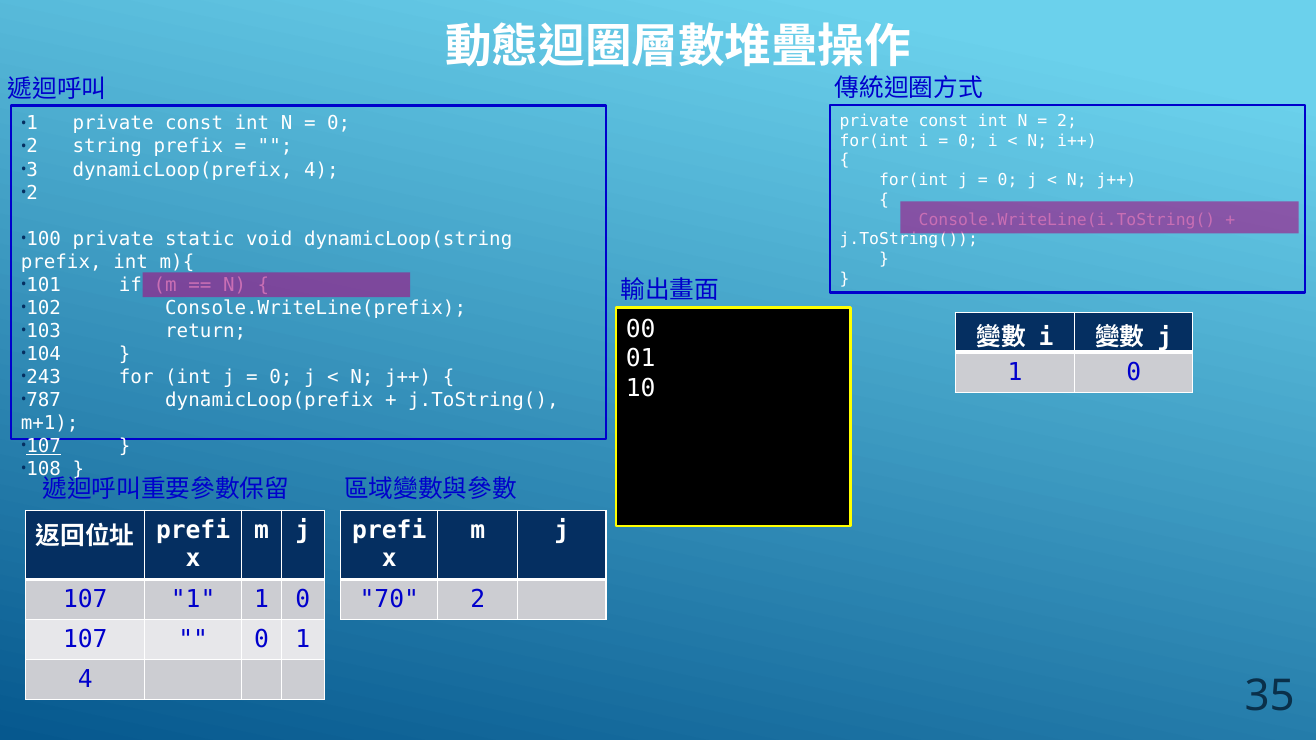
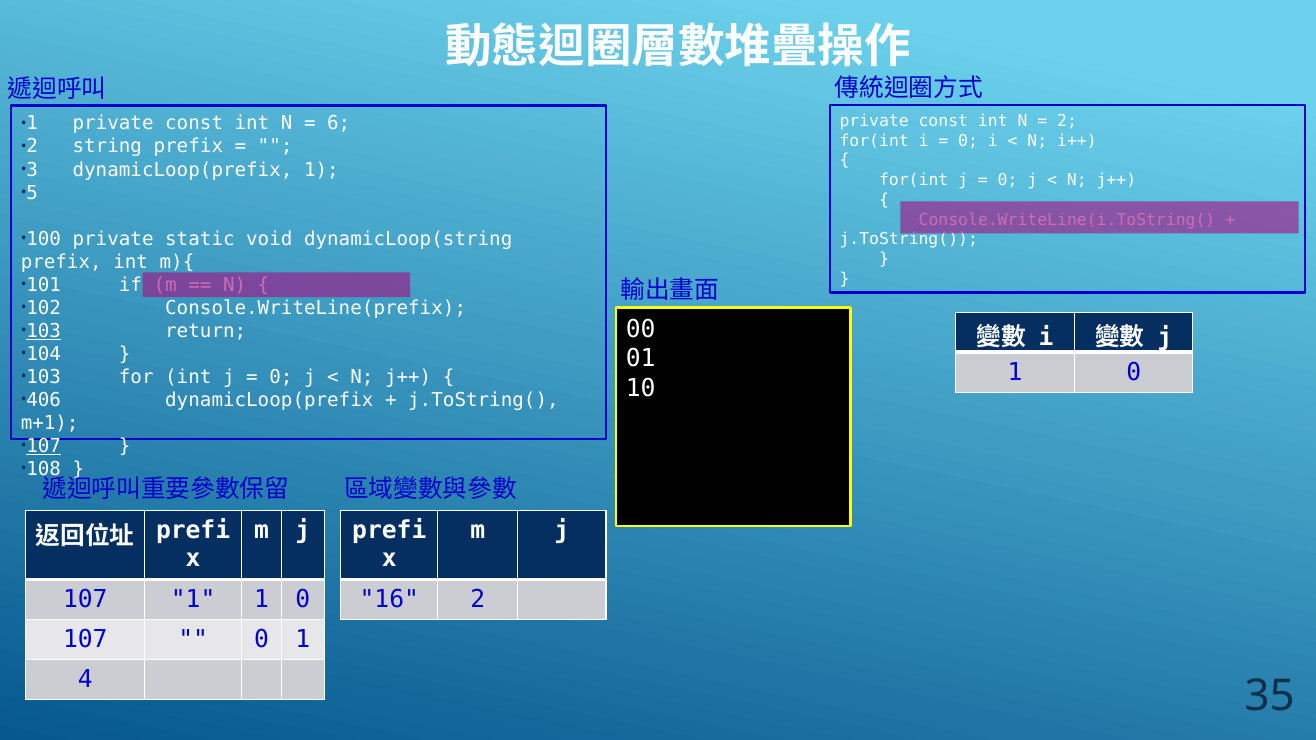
0 at (339, 124): 0 -> 6
dynamicLoop(prefix 4: 4 -> 1
2 at (32, 193): 2 -> 5
103 at (44, 331) underline: none -> present
243 at (44, 377): 243 -> 103
787: 787 -> 406
70: 70 -> 16
